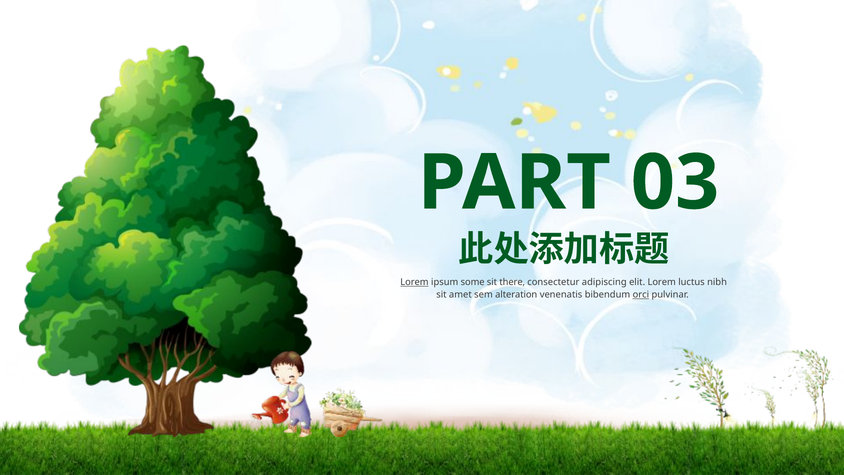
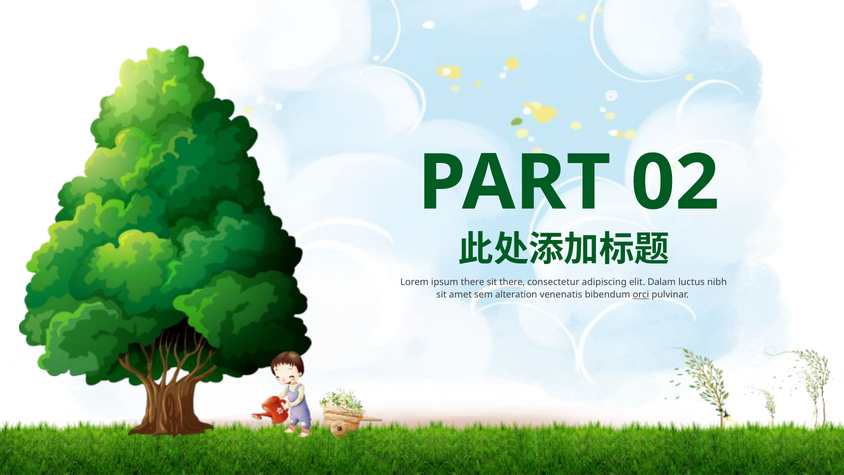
03: 03 -> 02
Lorem at (414, 282) underline: present -> none
ipsum some: some -> there
elit Lorem: Lorem -> Dalam
